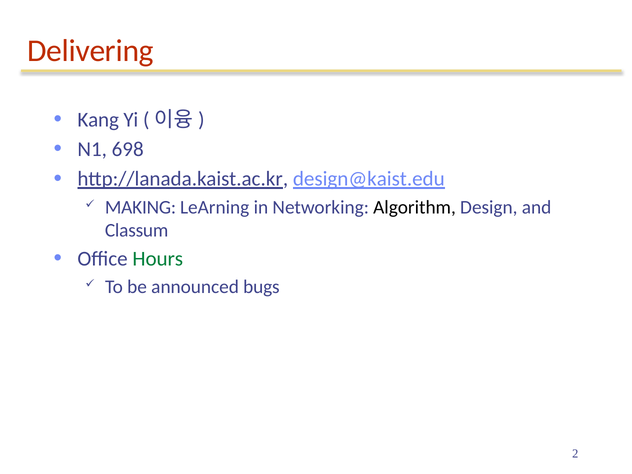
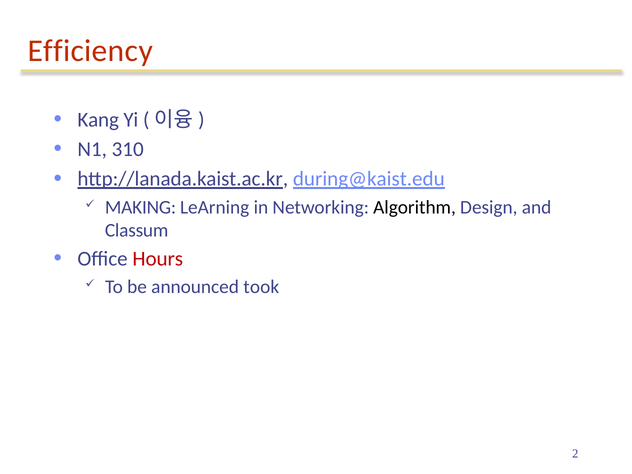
Delivering: Delivering -> Efficiency
698: 698 -> 310
design@kaist.edu: design@kaist.edu -> during@kaist.edu
Hours colour: green -> red
bugs: bugs -> took
